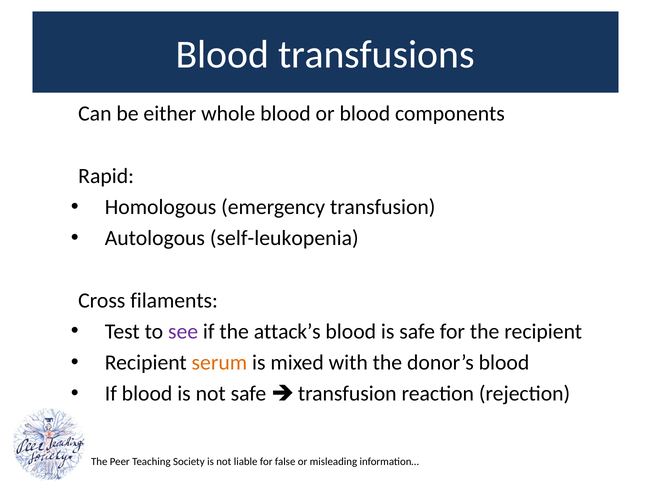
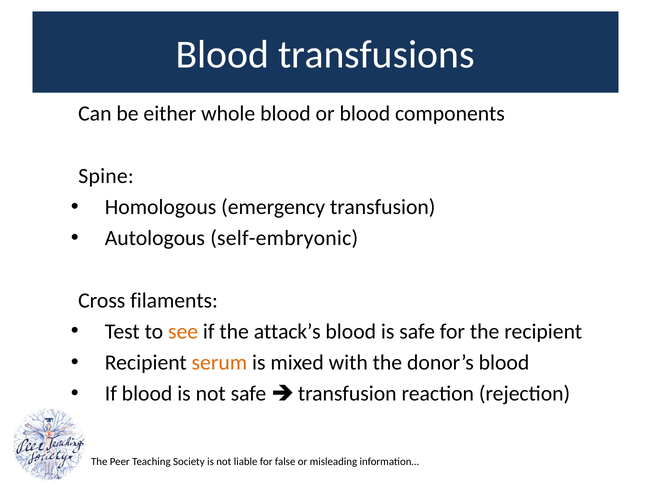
Rapid: Rapid -> Spine
self-leukopenia: self-leukopenia -> self-embryonic
see colour: purple -> orange
